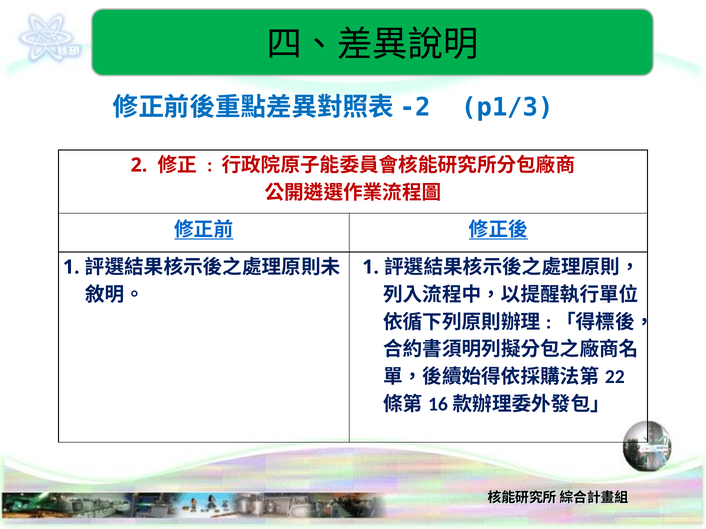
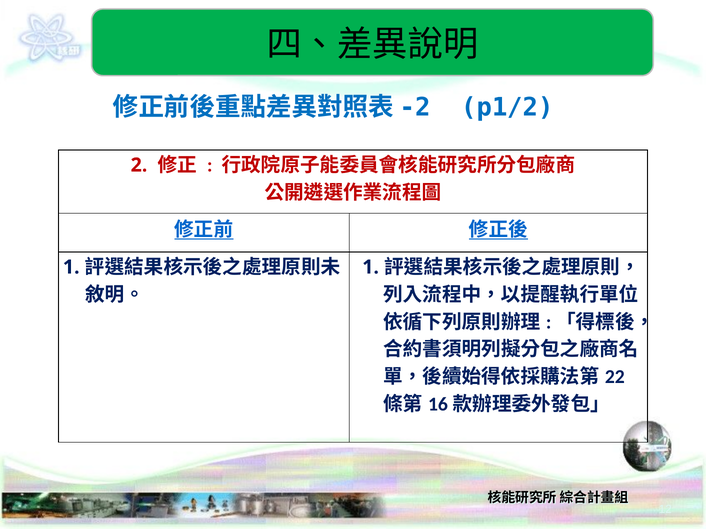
p1/3: p1/3 -> p1/2
